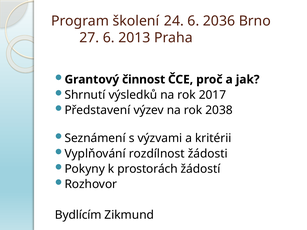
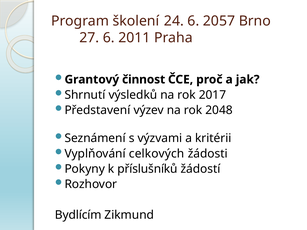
2036: 2036 -> 2057
2013: 2013 -> 2011
2038: 2038 -> 2048
rozdílnost: rozdílnost -> celkových
prostorách: prostorách -> příslušníků
